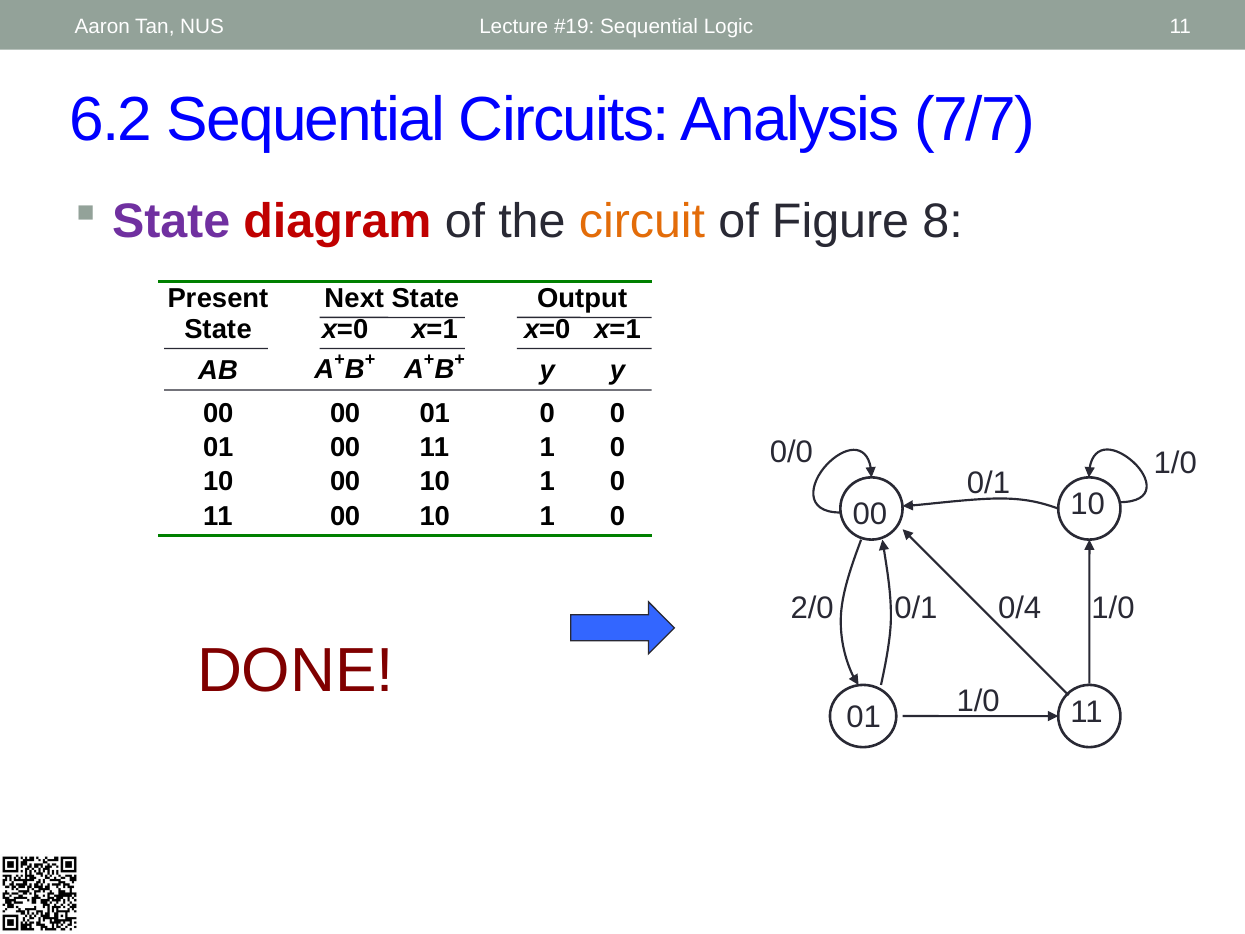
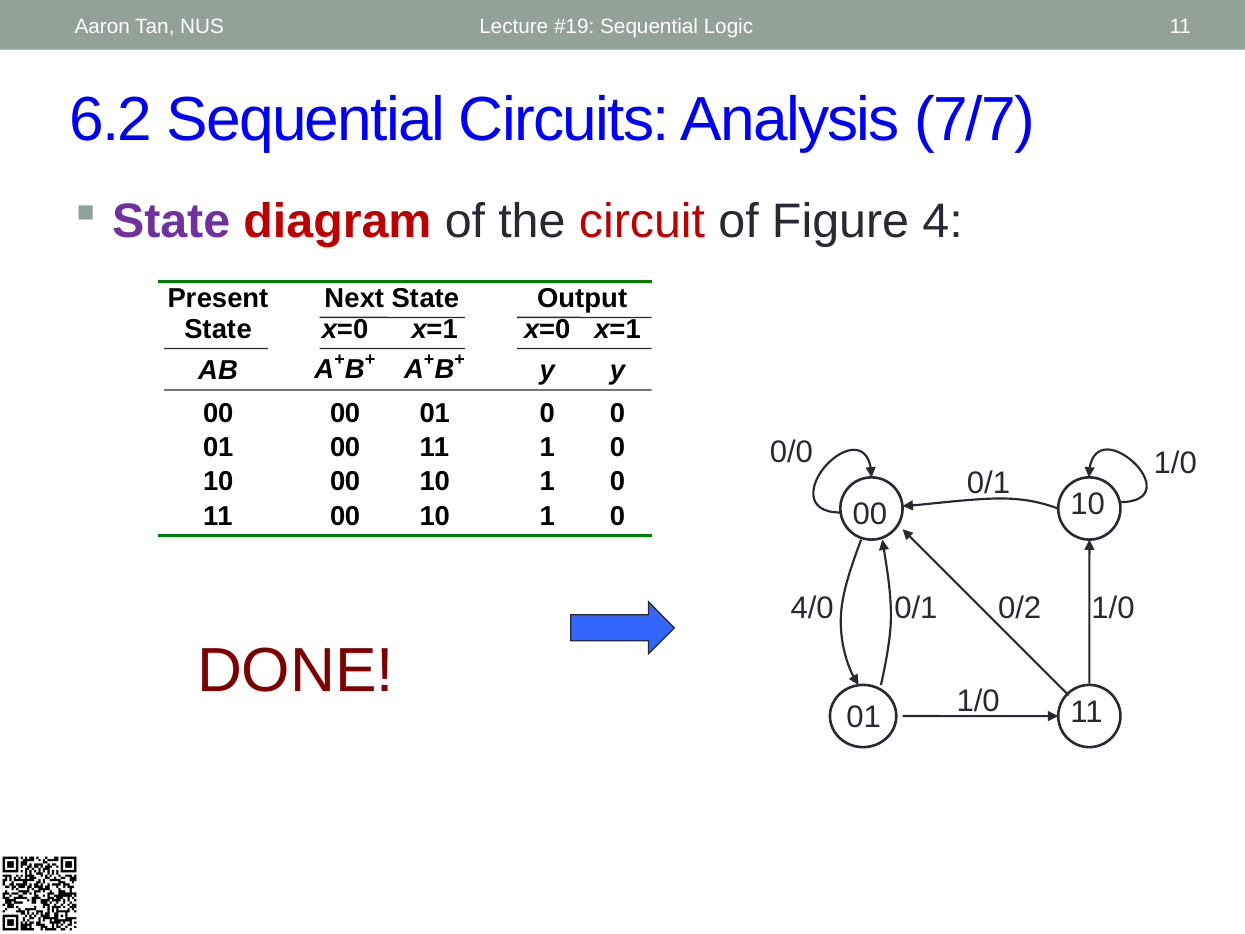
circuit colour: orange -> red
8: 8 -> 4
2/0: 2/0 -> 4/0
0/4: 0/4 -> 0/2
